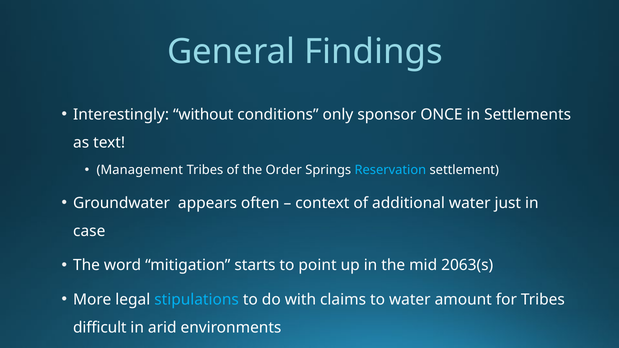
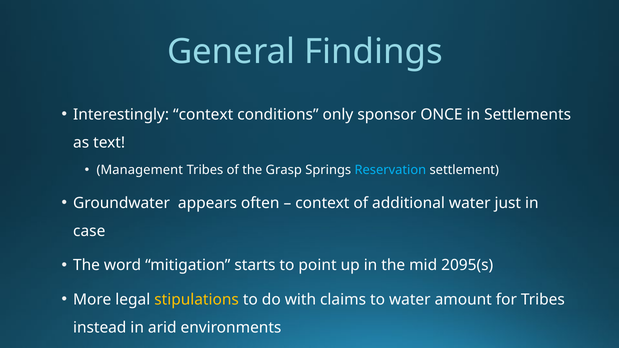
Interestingly without: without -> context
Order: Order -> Grasp
2063(s: 2063(s -> 2095(s
stipulations colour: light blue -> yellow
difficult: difficult -> instead
